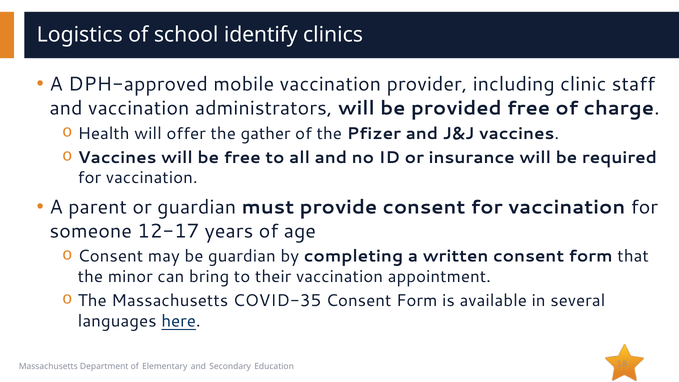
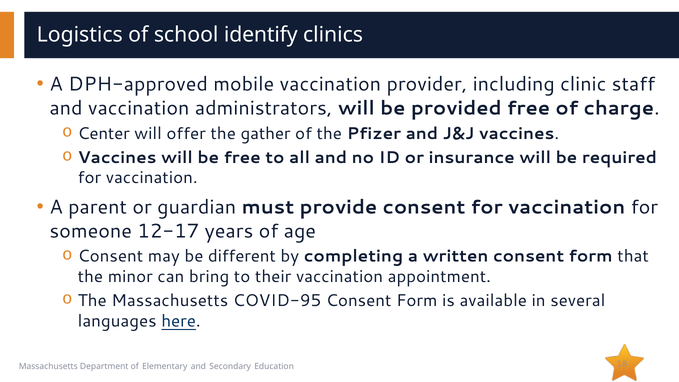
Health: Health -> Center
be guardian: guardian -> different
COVID-35: COVID-35 -> COVID-95
